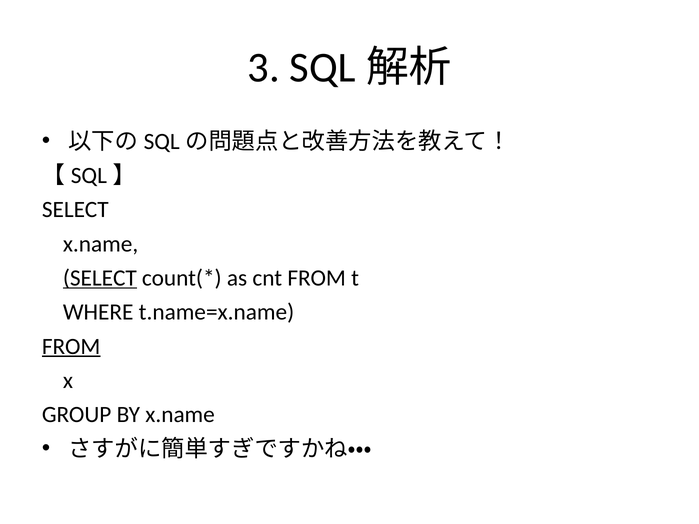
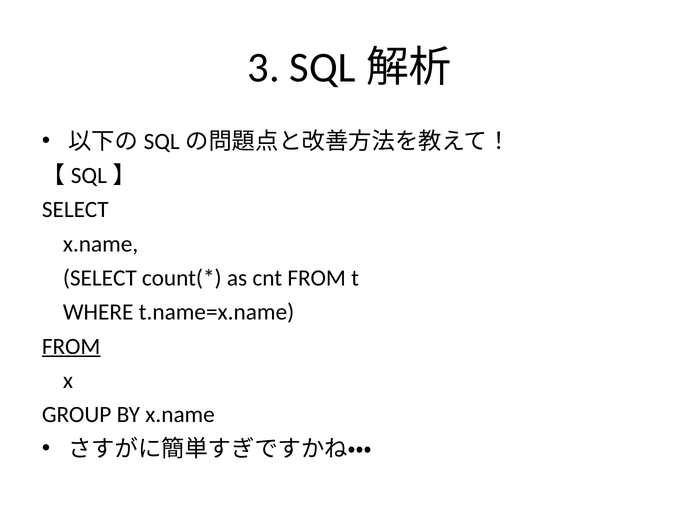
SELECT at (100, 278) underline: present -> none
